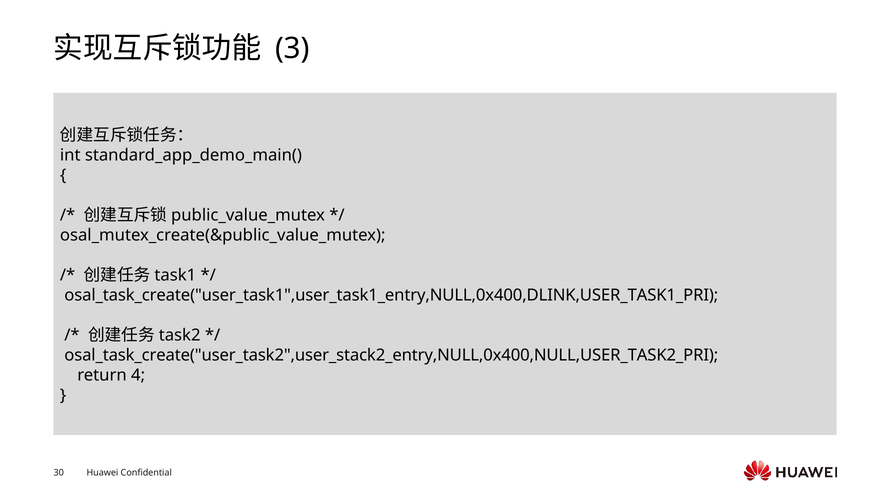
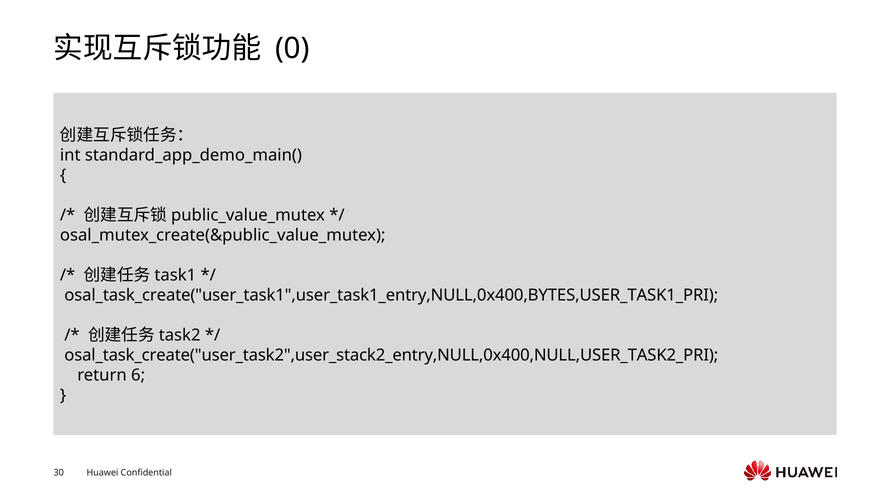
3: 3 -> 0
osal_task_create("user_task1",user_task1_entry,NULL,0x400,DLINK,USER_TASK1_PRI: osal_task_create("user_task1",user_task1_entry,NULL,0x400,DLINK,USER_TASK1_PRI -> osal_task_create("user_task1",user_task1_entry,NULL,0x400,BYTES,USER_TASK1_PRI
4: 4 -> 6
